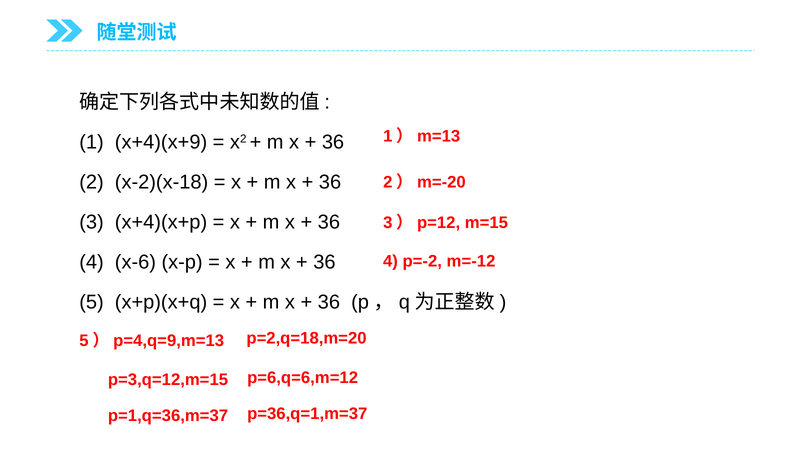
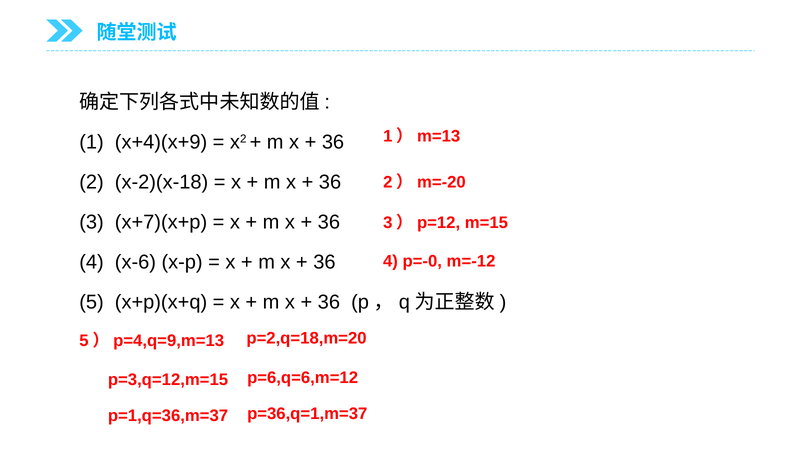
x+4)(x+p: x+4)(x+p -> x+7)(x+p
p=-2: p=-2 -> p=-0
